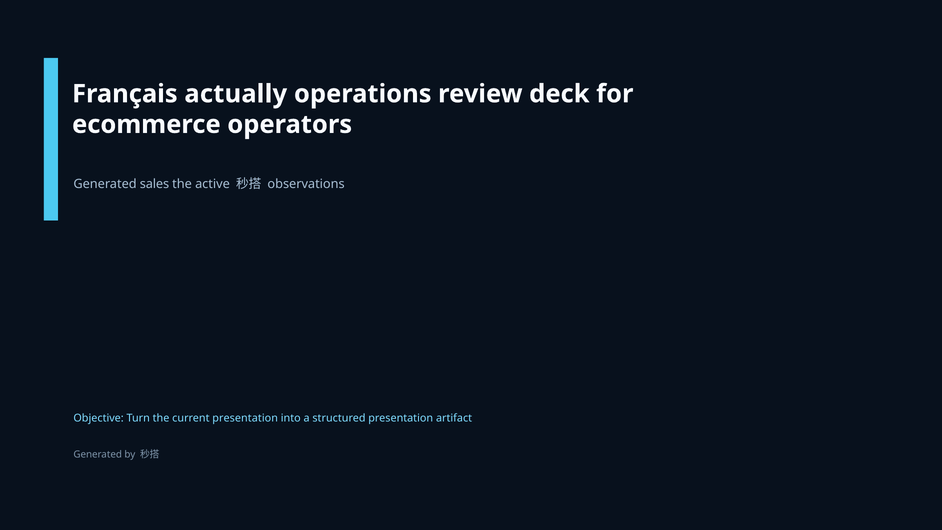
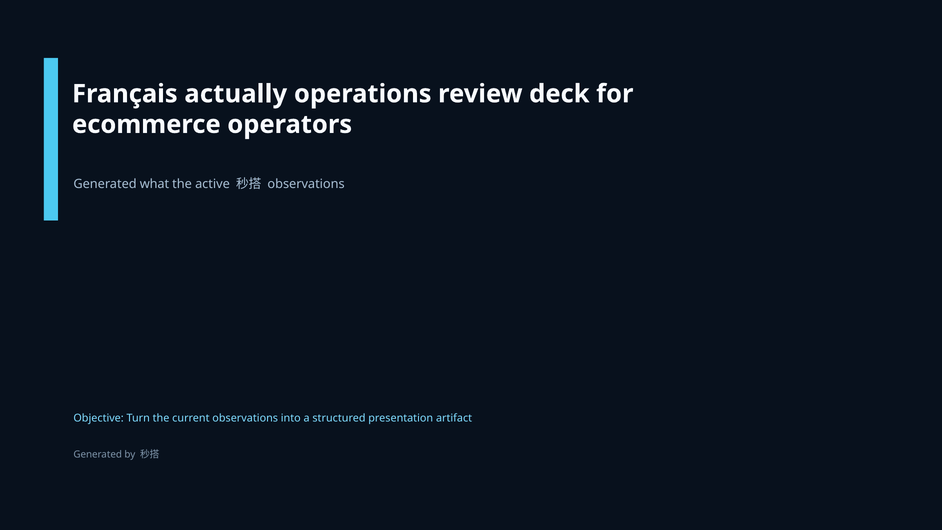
sales: sales -> what
current presentation: presentation -> observations
